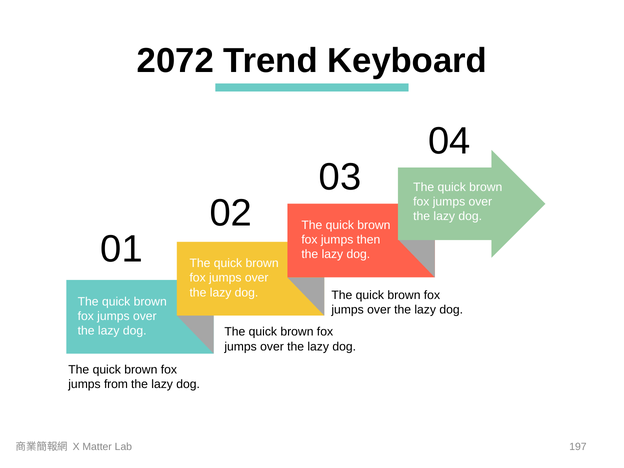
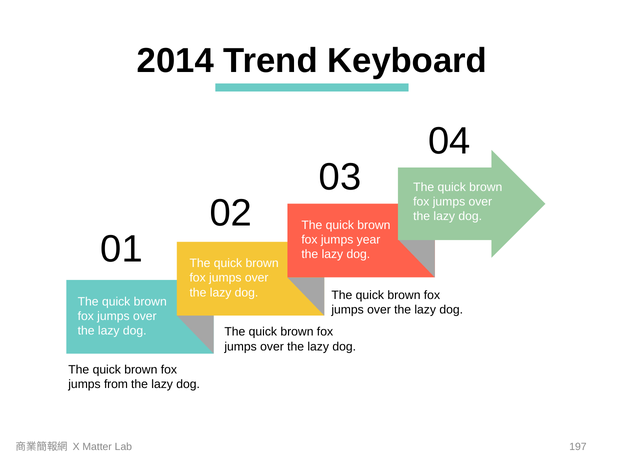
2072: 2072 -> 2014
then: then -> year
